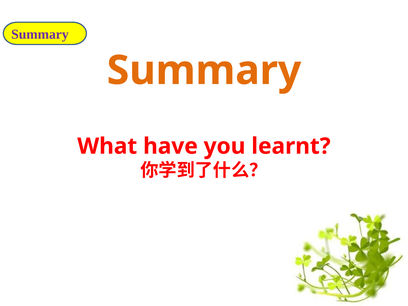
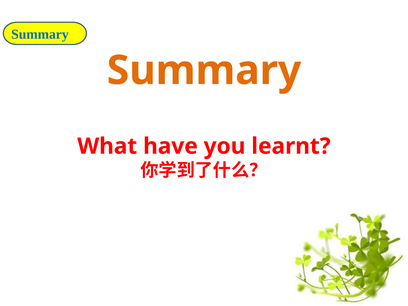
Summary at (40, 34) colour: purple -> blue
